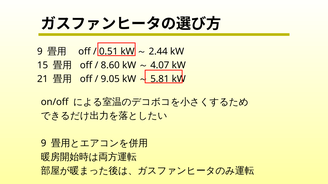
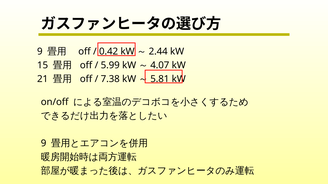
0.51: 0.51 -> 0.42
8.60: 8.60 -> 5.99
9.05: 9.05 -> 7.38
